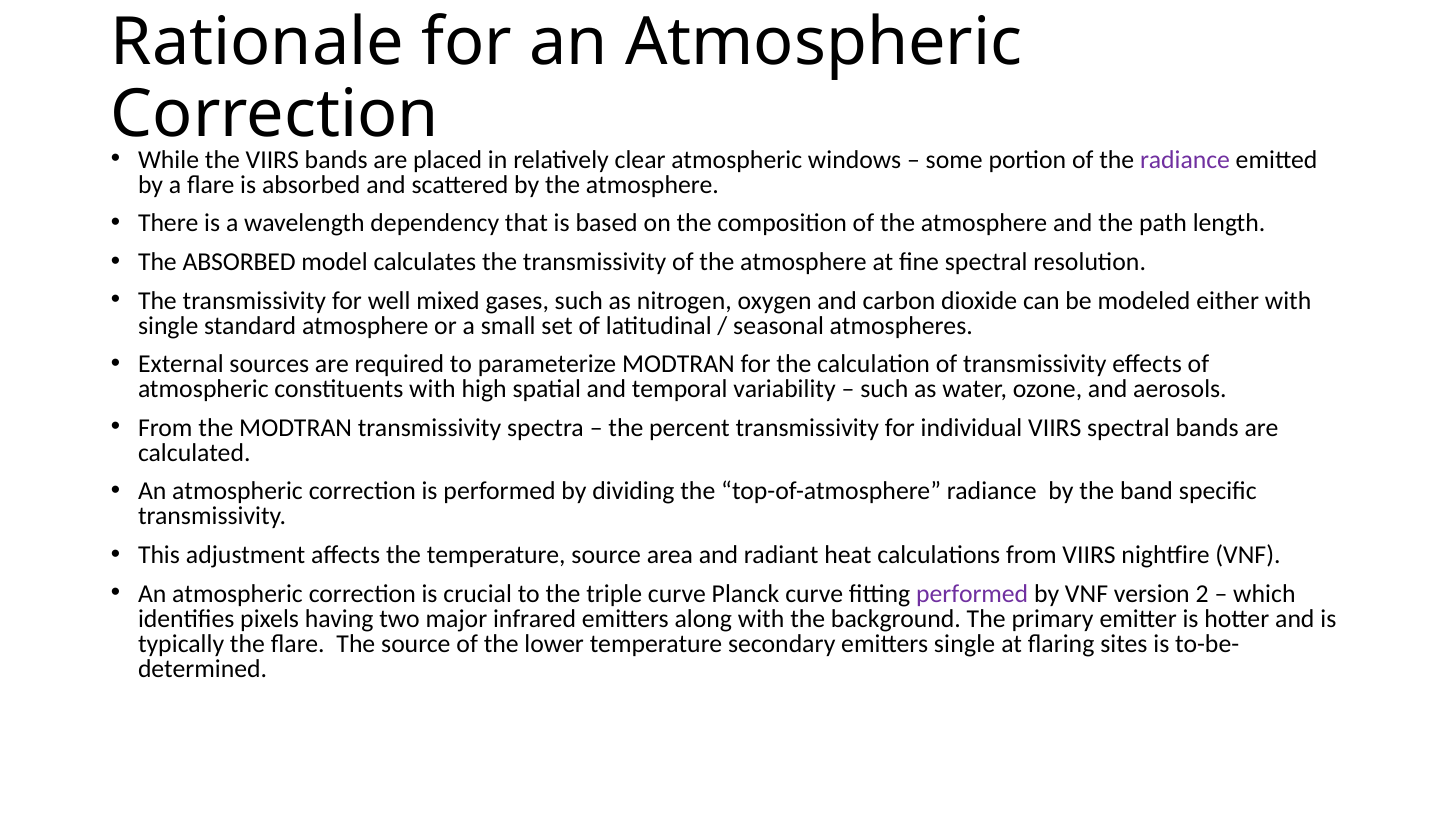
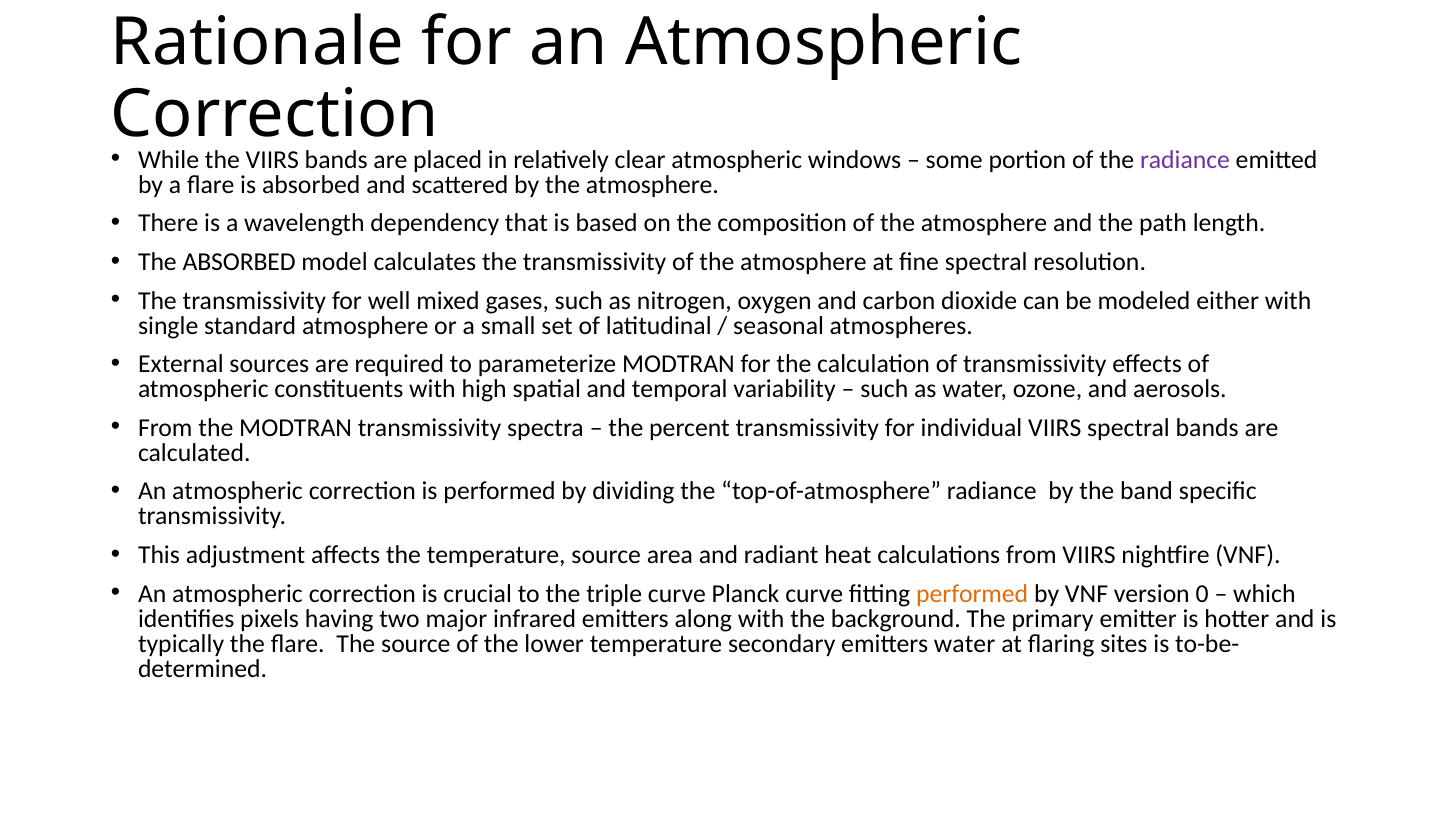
performed at (972, 594) colour: purple -> orange
2: 2 -> 0
emitters single: single -> water
